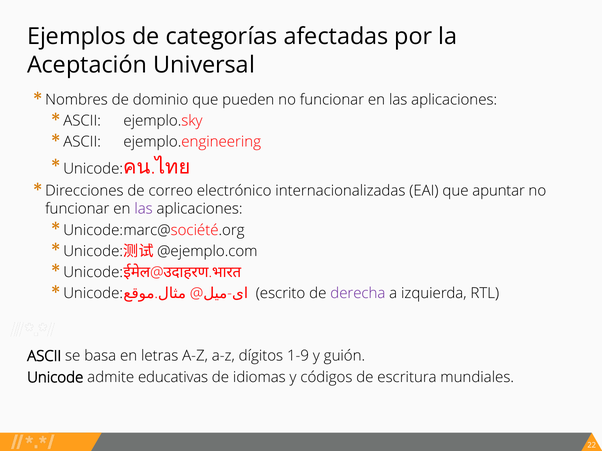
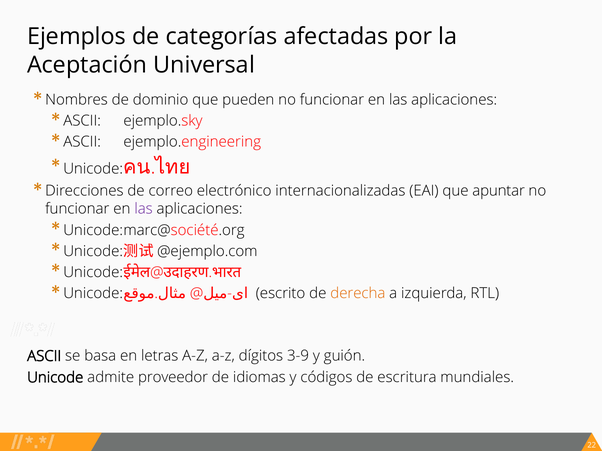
derecha colour: purple -> orange
1-9: 1-9 -> 3-9
educativas: educativas -> proveedor
